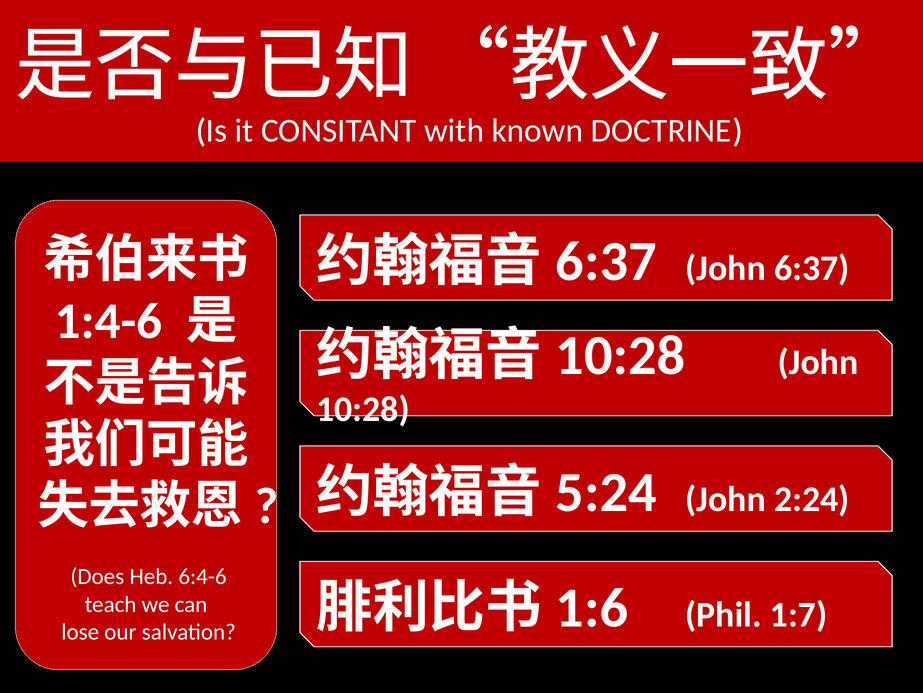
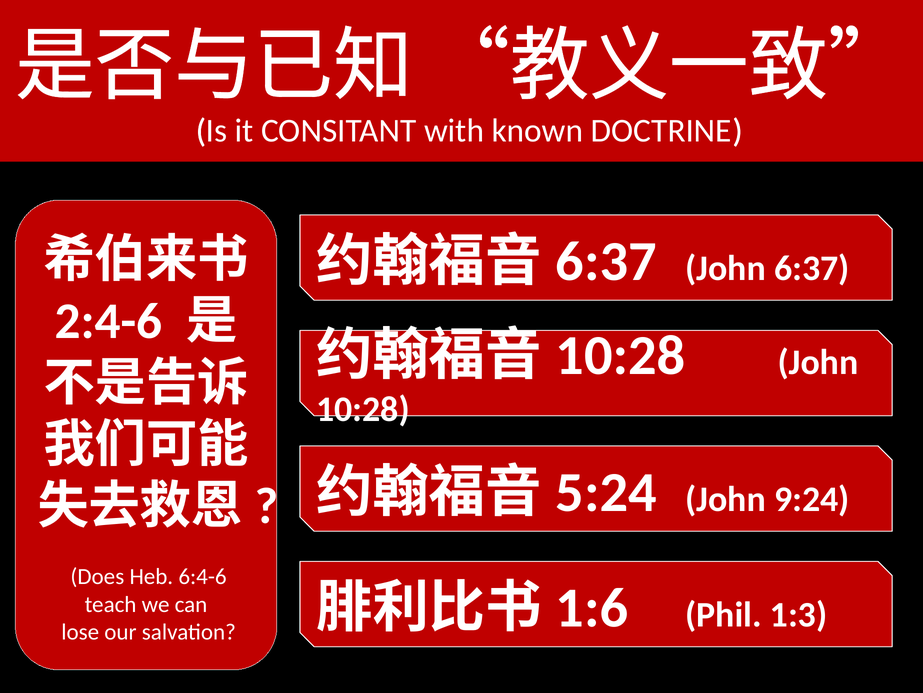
1:4-6: 1:4-6 -> 2:4-6
2:24: 2:24 -> 9:24
1:7: 1:7 -> 1:3
